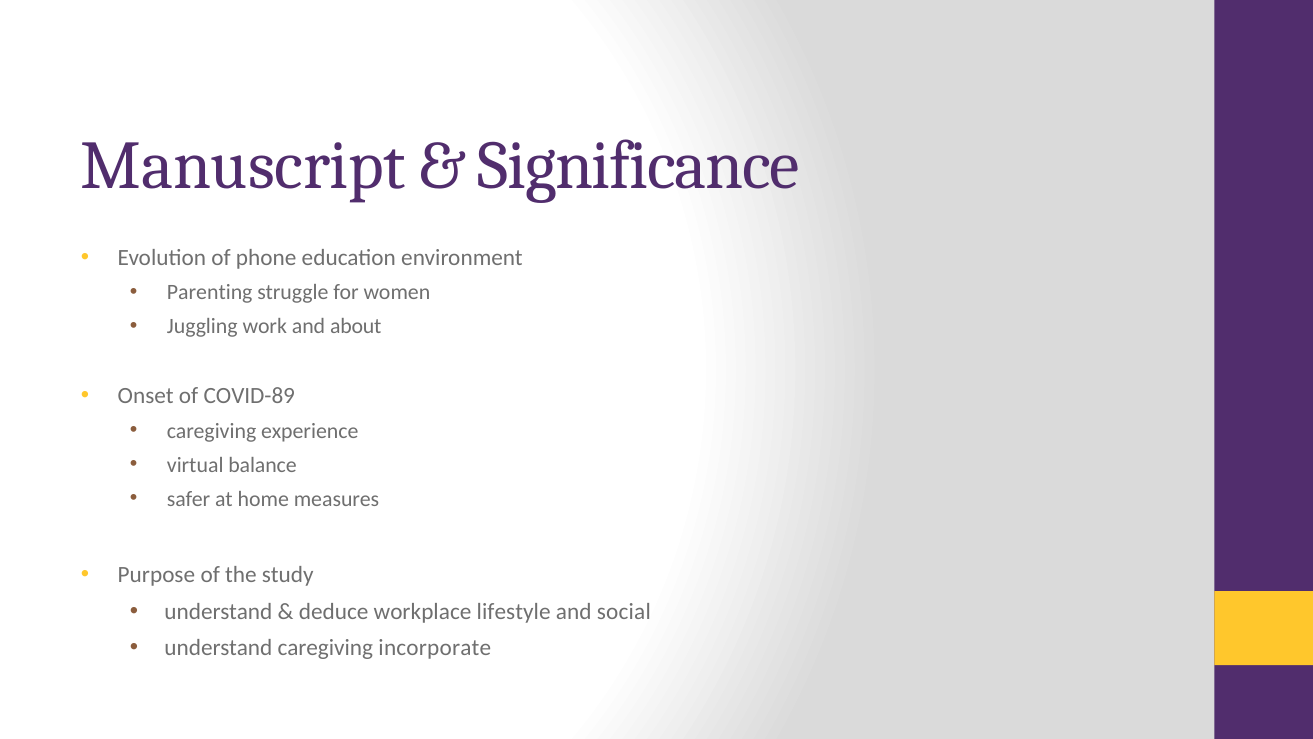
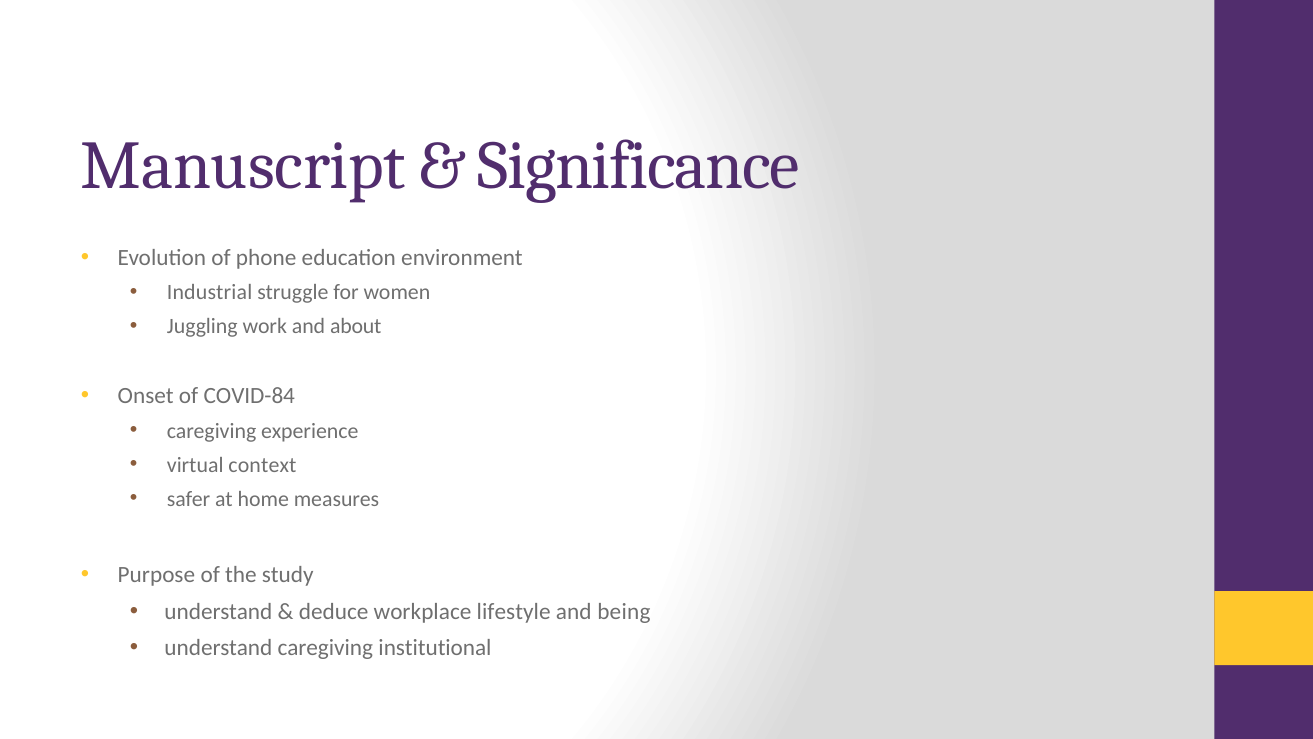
Parenting: Parenting -> Industrial
COVID-89: COVID-89 -> COVID-84
balance: balance -> context
social: social -> being
incorporate: incorporate -> institutional
